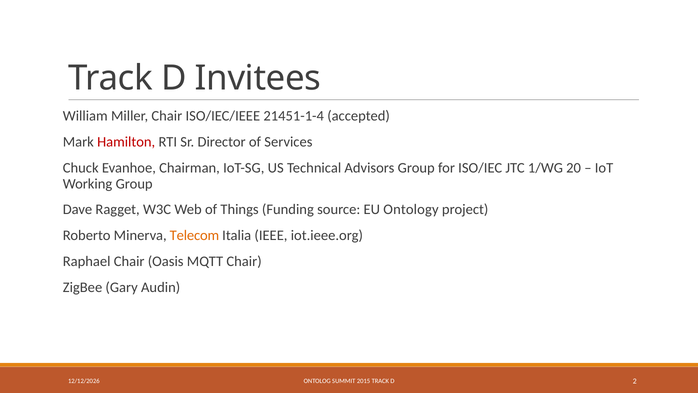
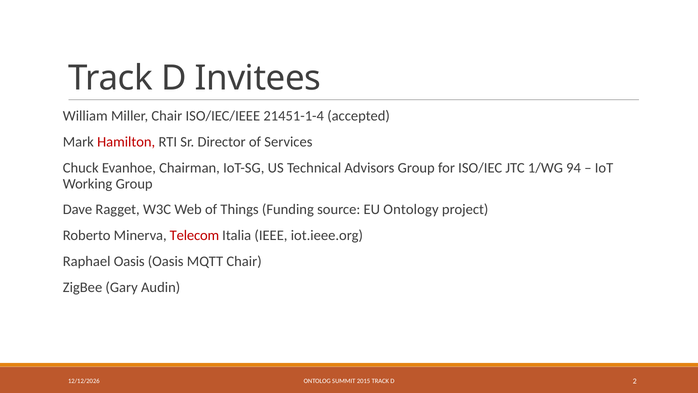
20: 20 -> 94
Telecom colour: orange -> red
Raphael Chair: Chair -> Oasis
